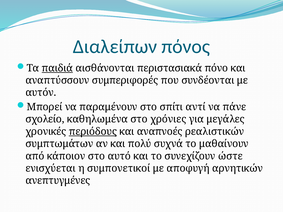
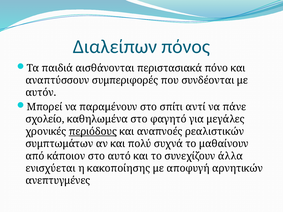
παιδιά underline: present -> none
χρόνιες: χρόνιες -> φαγητό
ώστε: ώστε -> άλλα
συμπονετικοί: συμπονετικοί -> κακοποίησης
